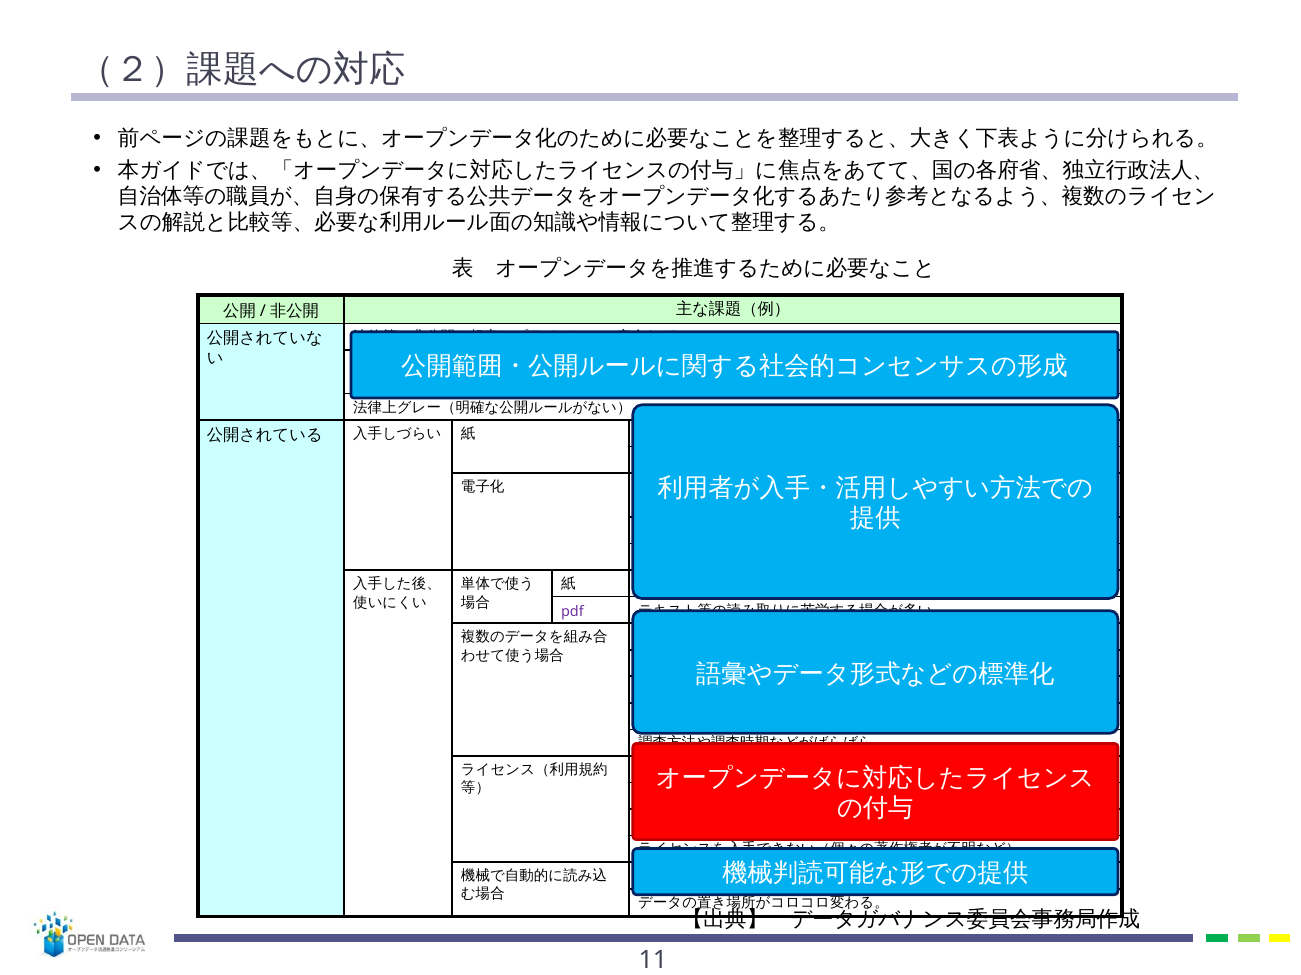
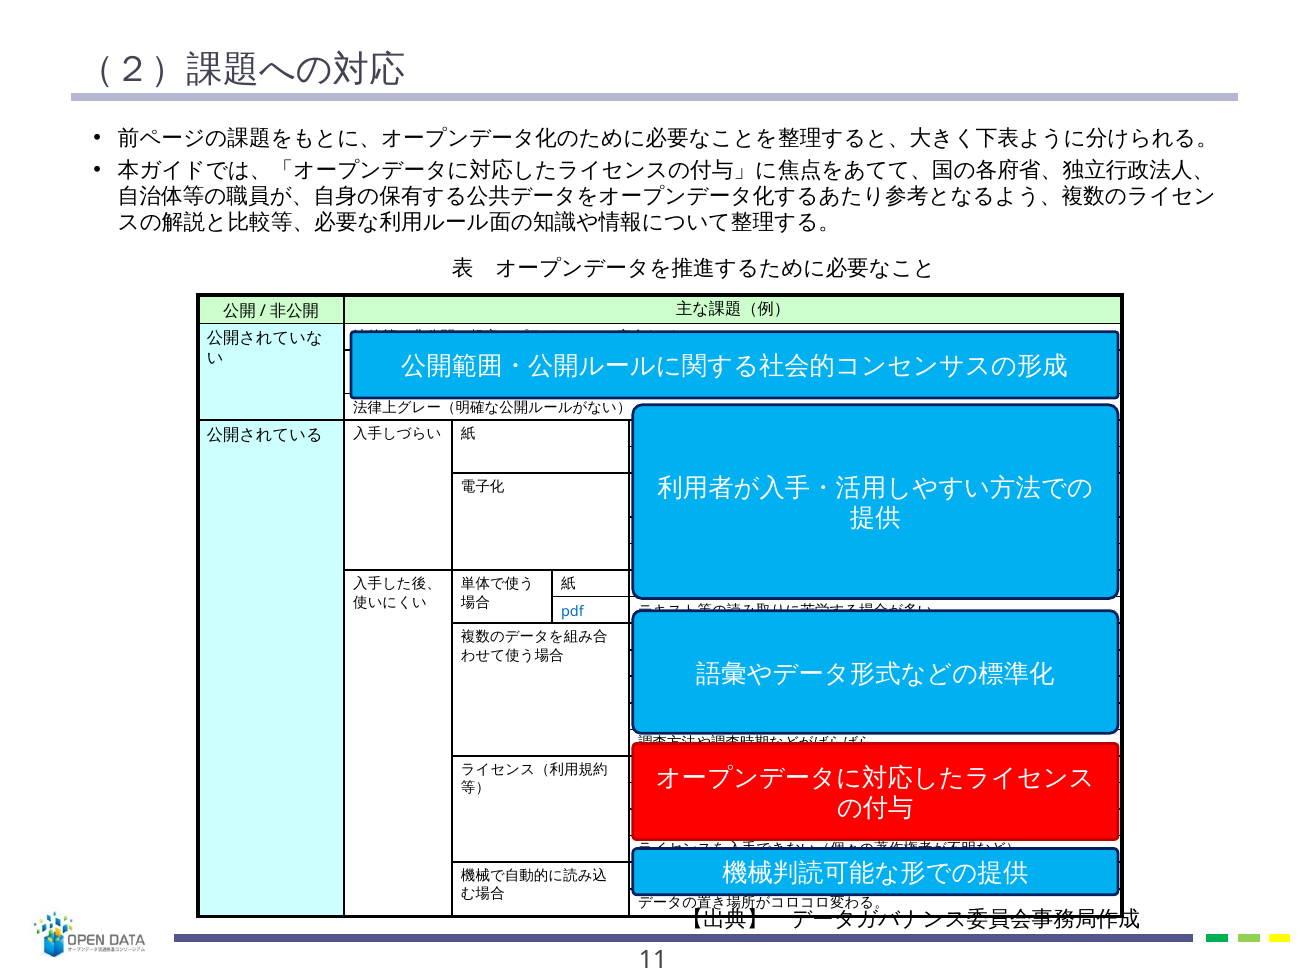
pdf at (572, 613) colour: purple -> blue
